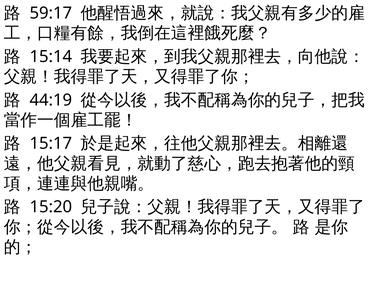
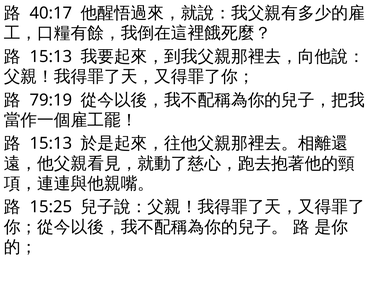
59:17: 59:17 -> 40:17
15:14 at (51, 57): 15:14 -> 15:13
44:19: 44:19 -> 79:19
15:17 at (51, 143): 15:17 -> 15:13
15:20: 15:20 -> 15:25
